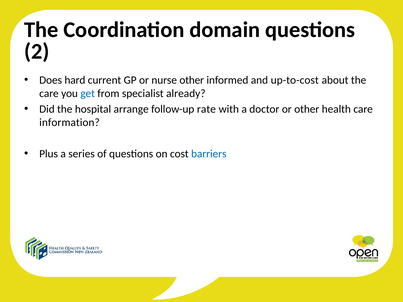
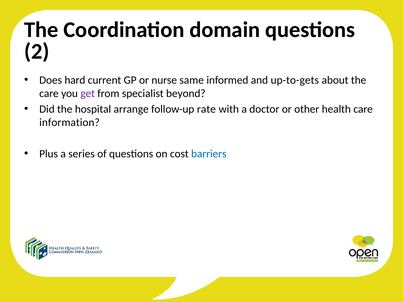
nurse other: other -> same
up-to-cost: up-to-cost -> up-to-gets
get colour: blue -> purple
already: already -> beyond
